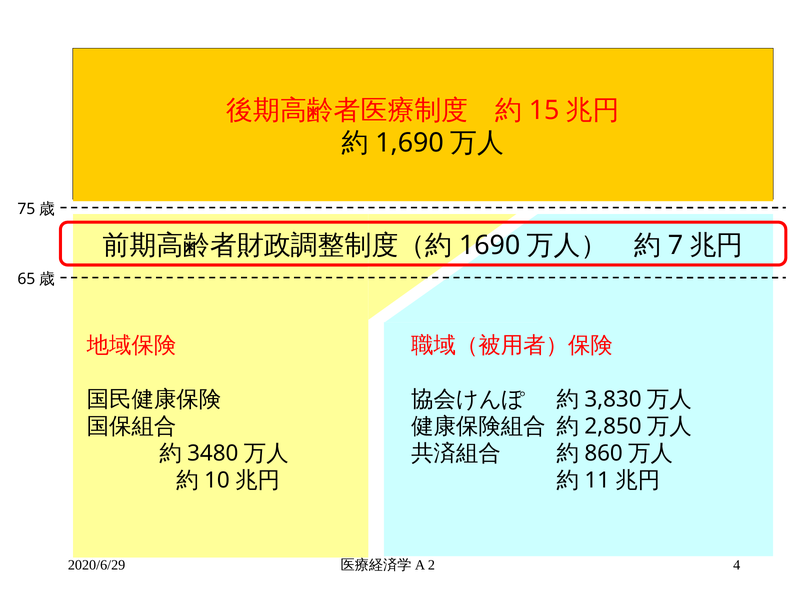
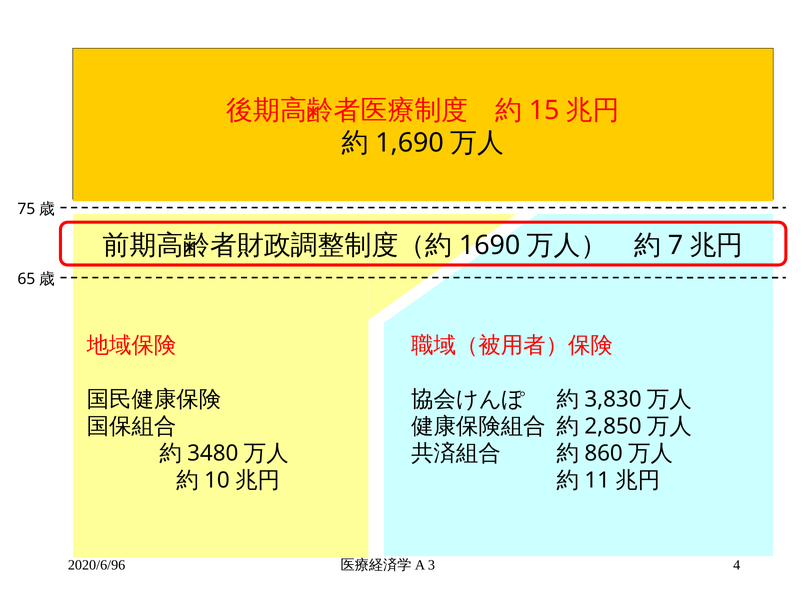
2020/6/29: 2020/6/29 -> 2020/6/96
2: 2 -> 3
